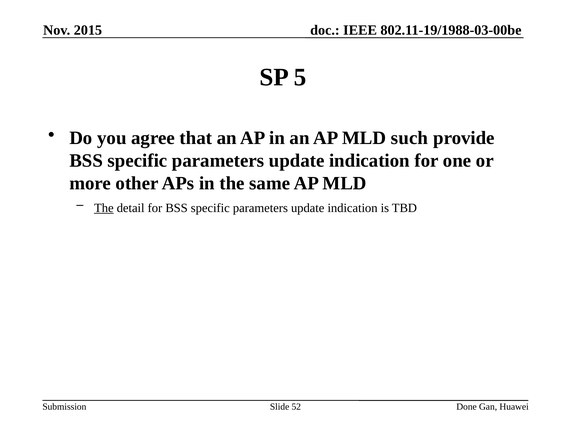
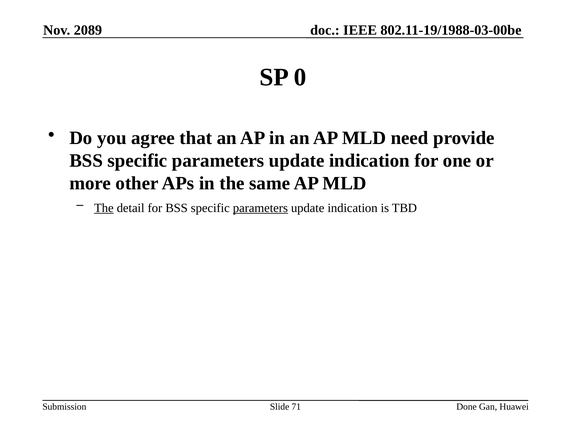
2015: 2015 -> 2089
5: 5 -> 0
such: such -> need
parameters at (260, 208) underline: none -> present
52: 52 -> 71
